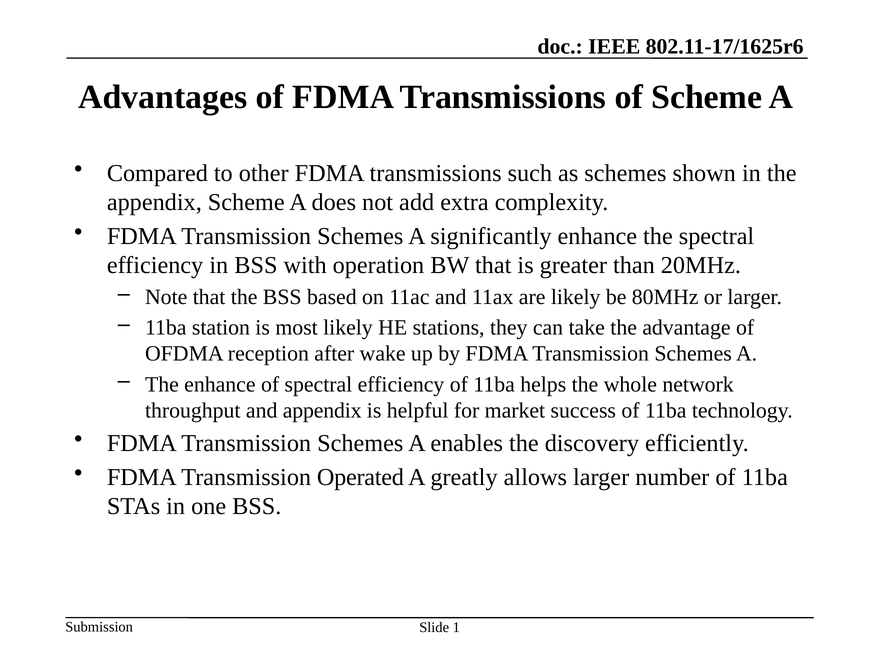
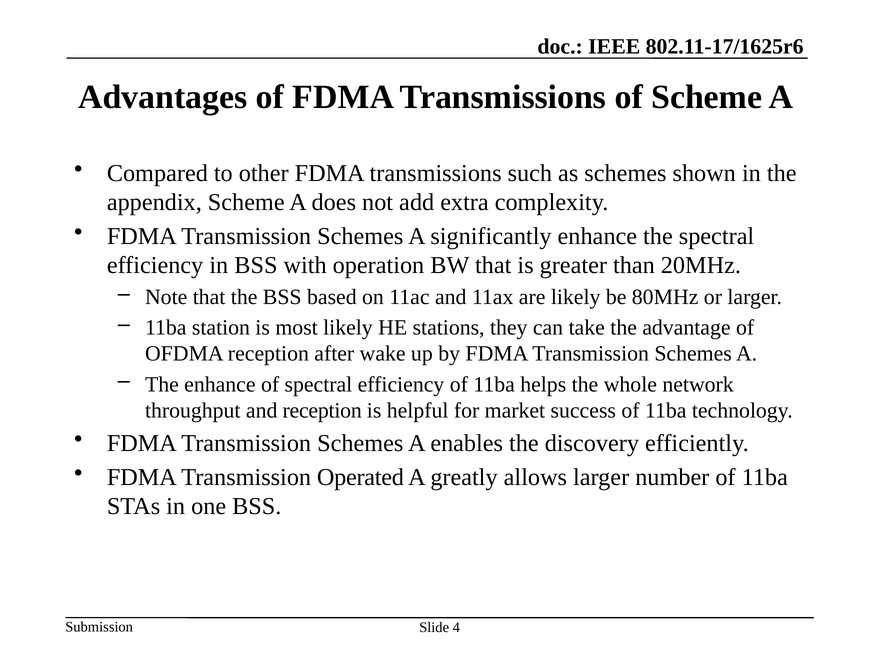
and appendix: appendix -> reception
1: 1 -> 4
